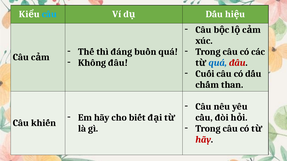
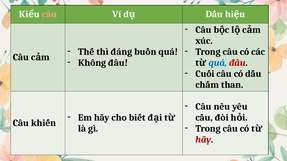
câu at (49, 14) colour: light blue -> pink
